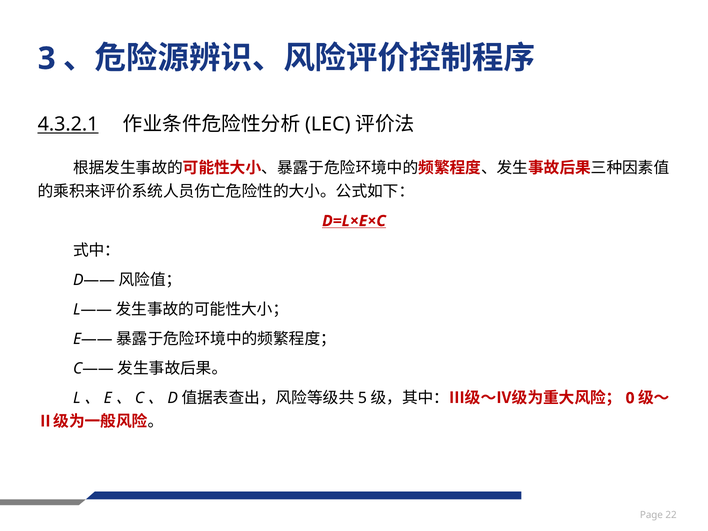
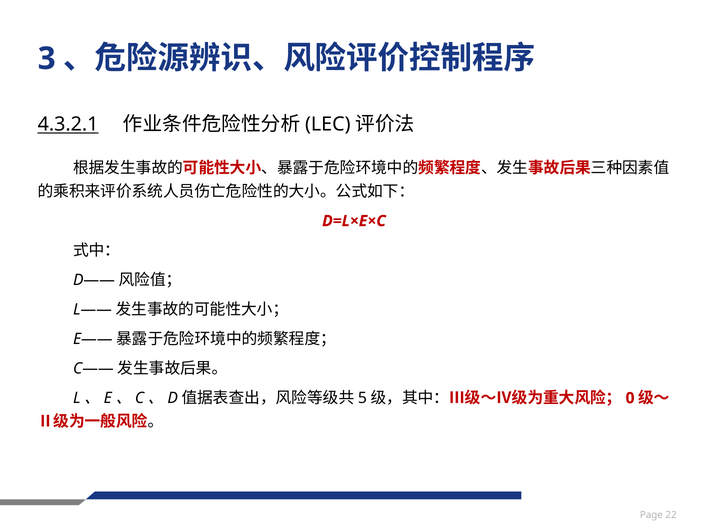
D=L×E×C underline: present -> none
